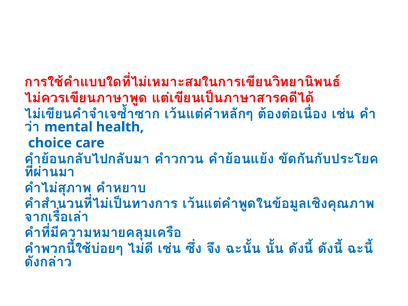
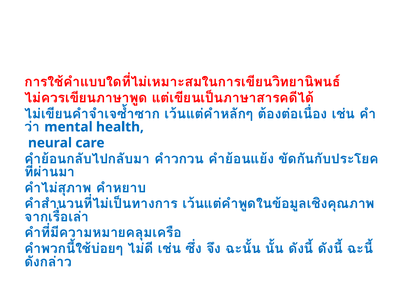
choice: choice -> neural
